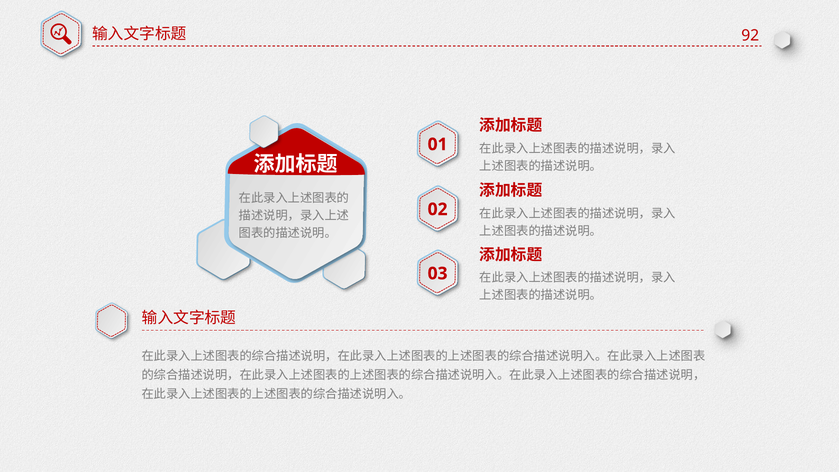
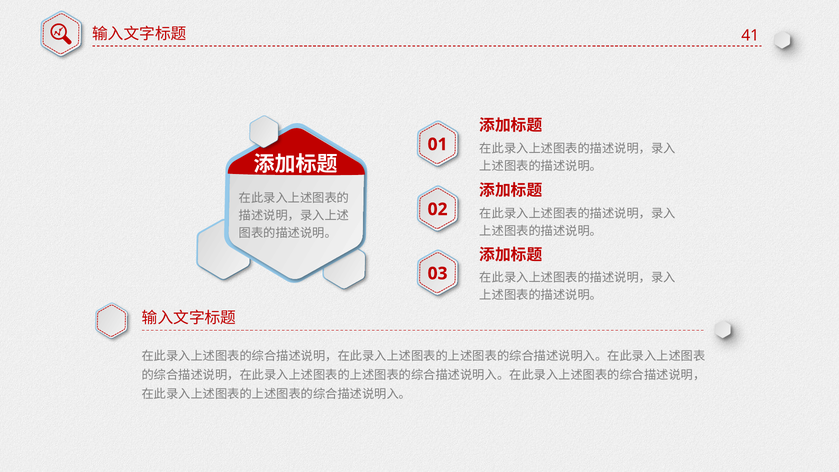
92: 92 -> 41
